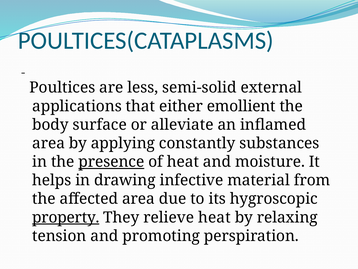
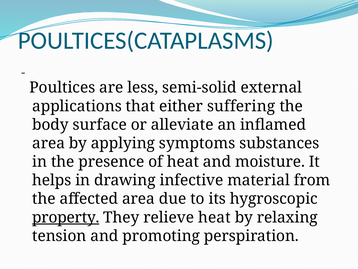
emollient: emollient -> suffering
constantly: constantly -> symptoms
presence underline: present -> none
